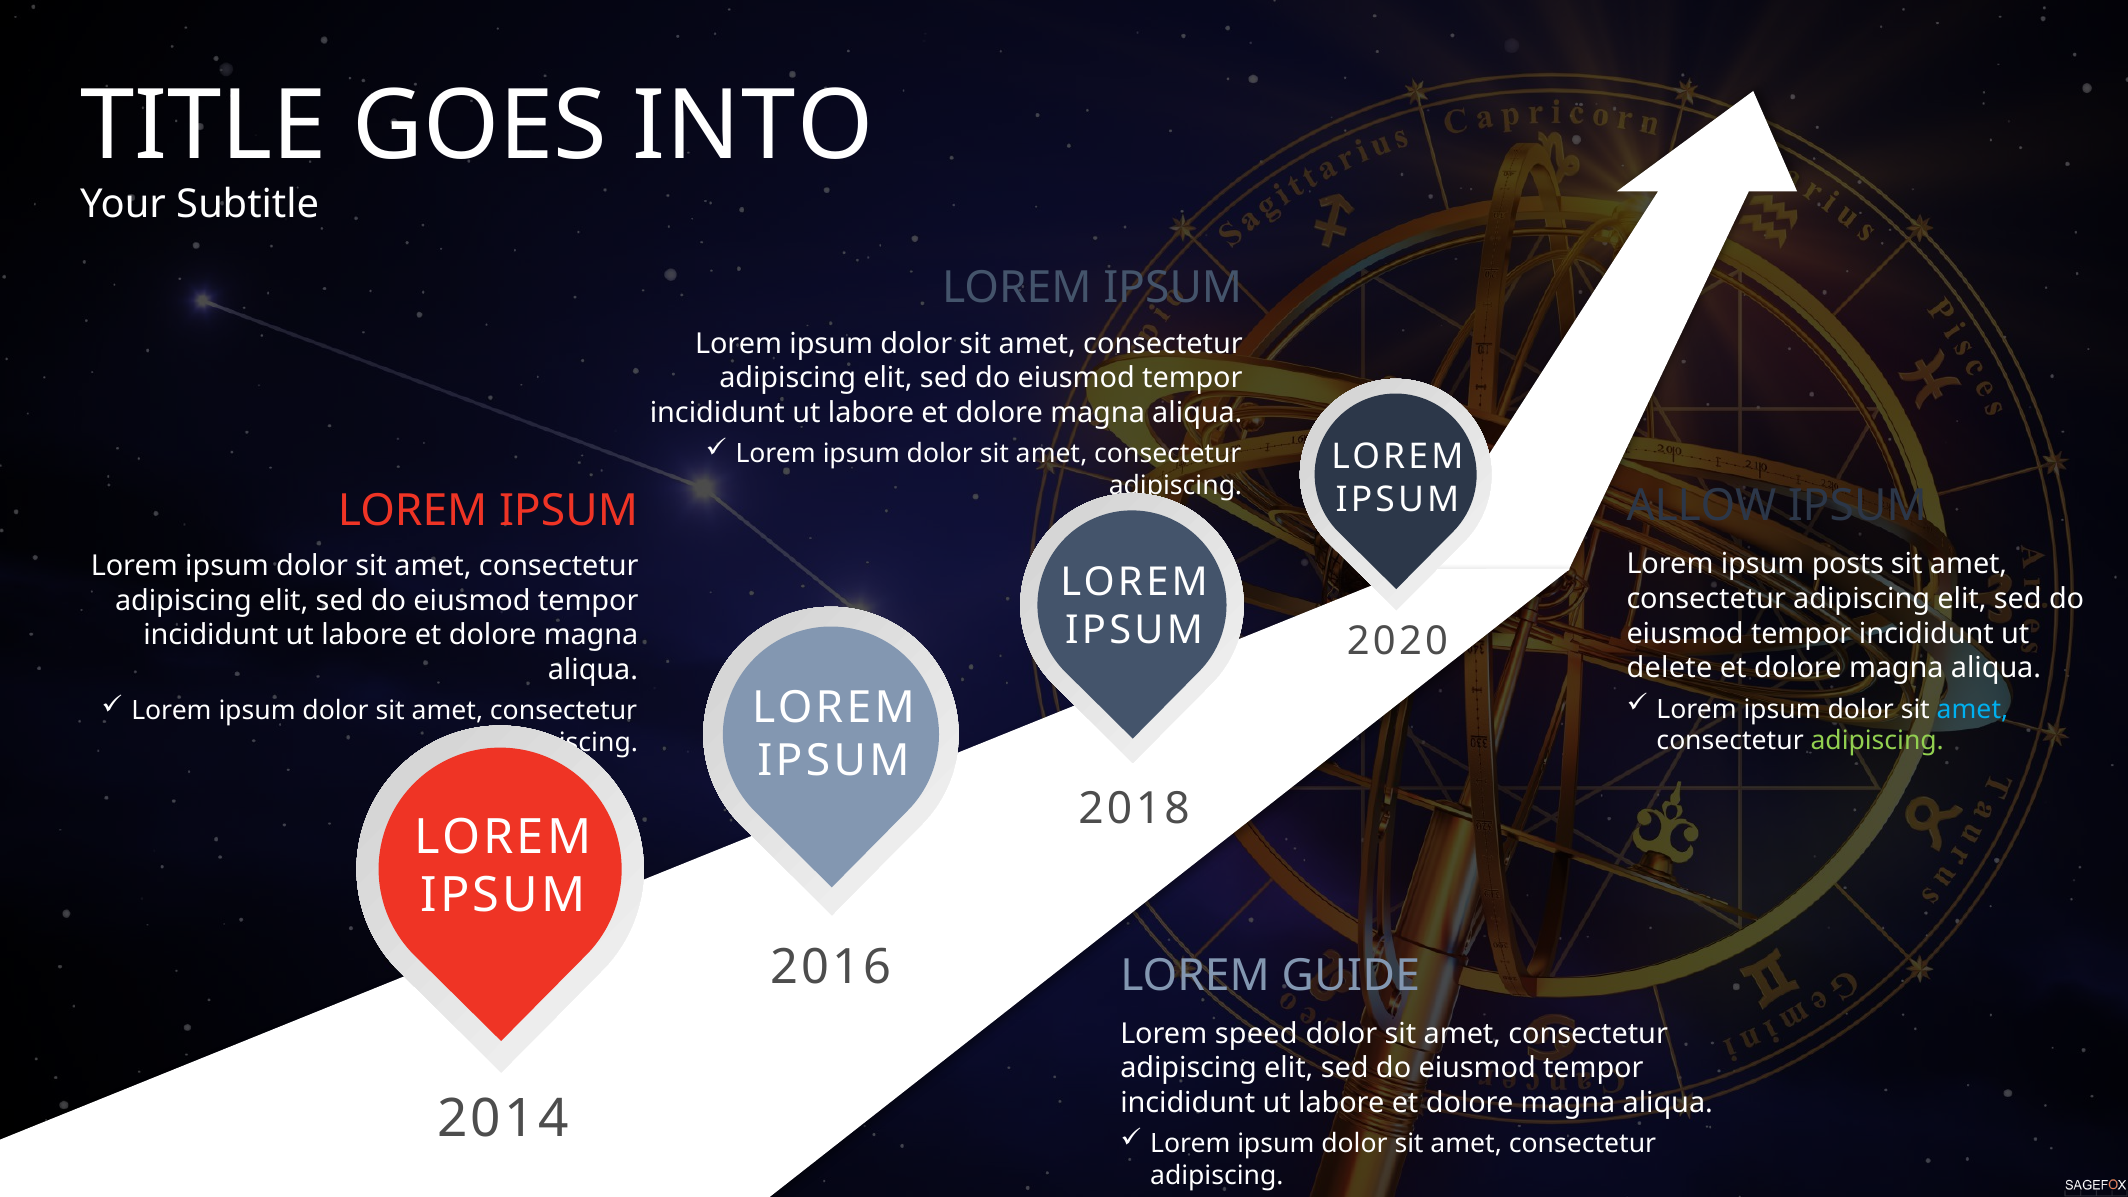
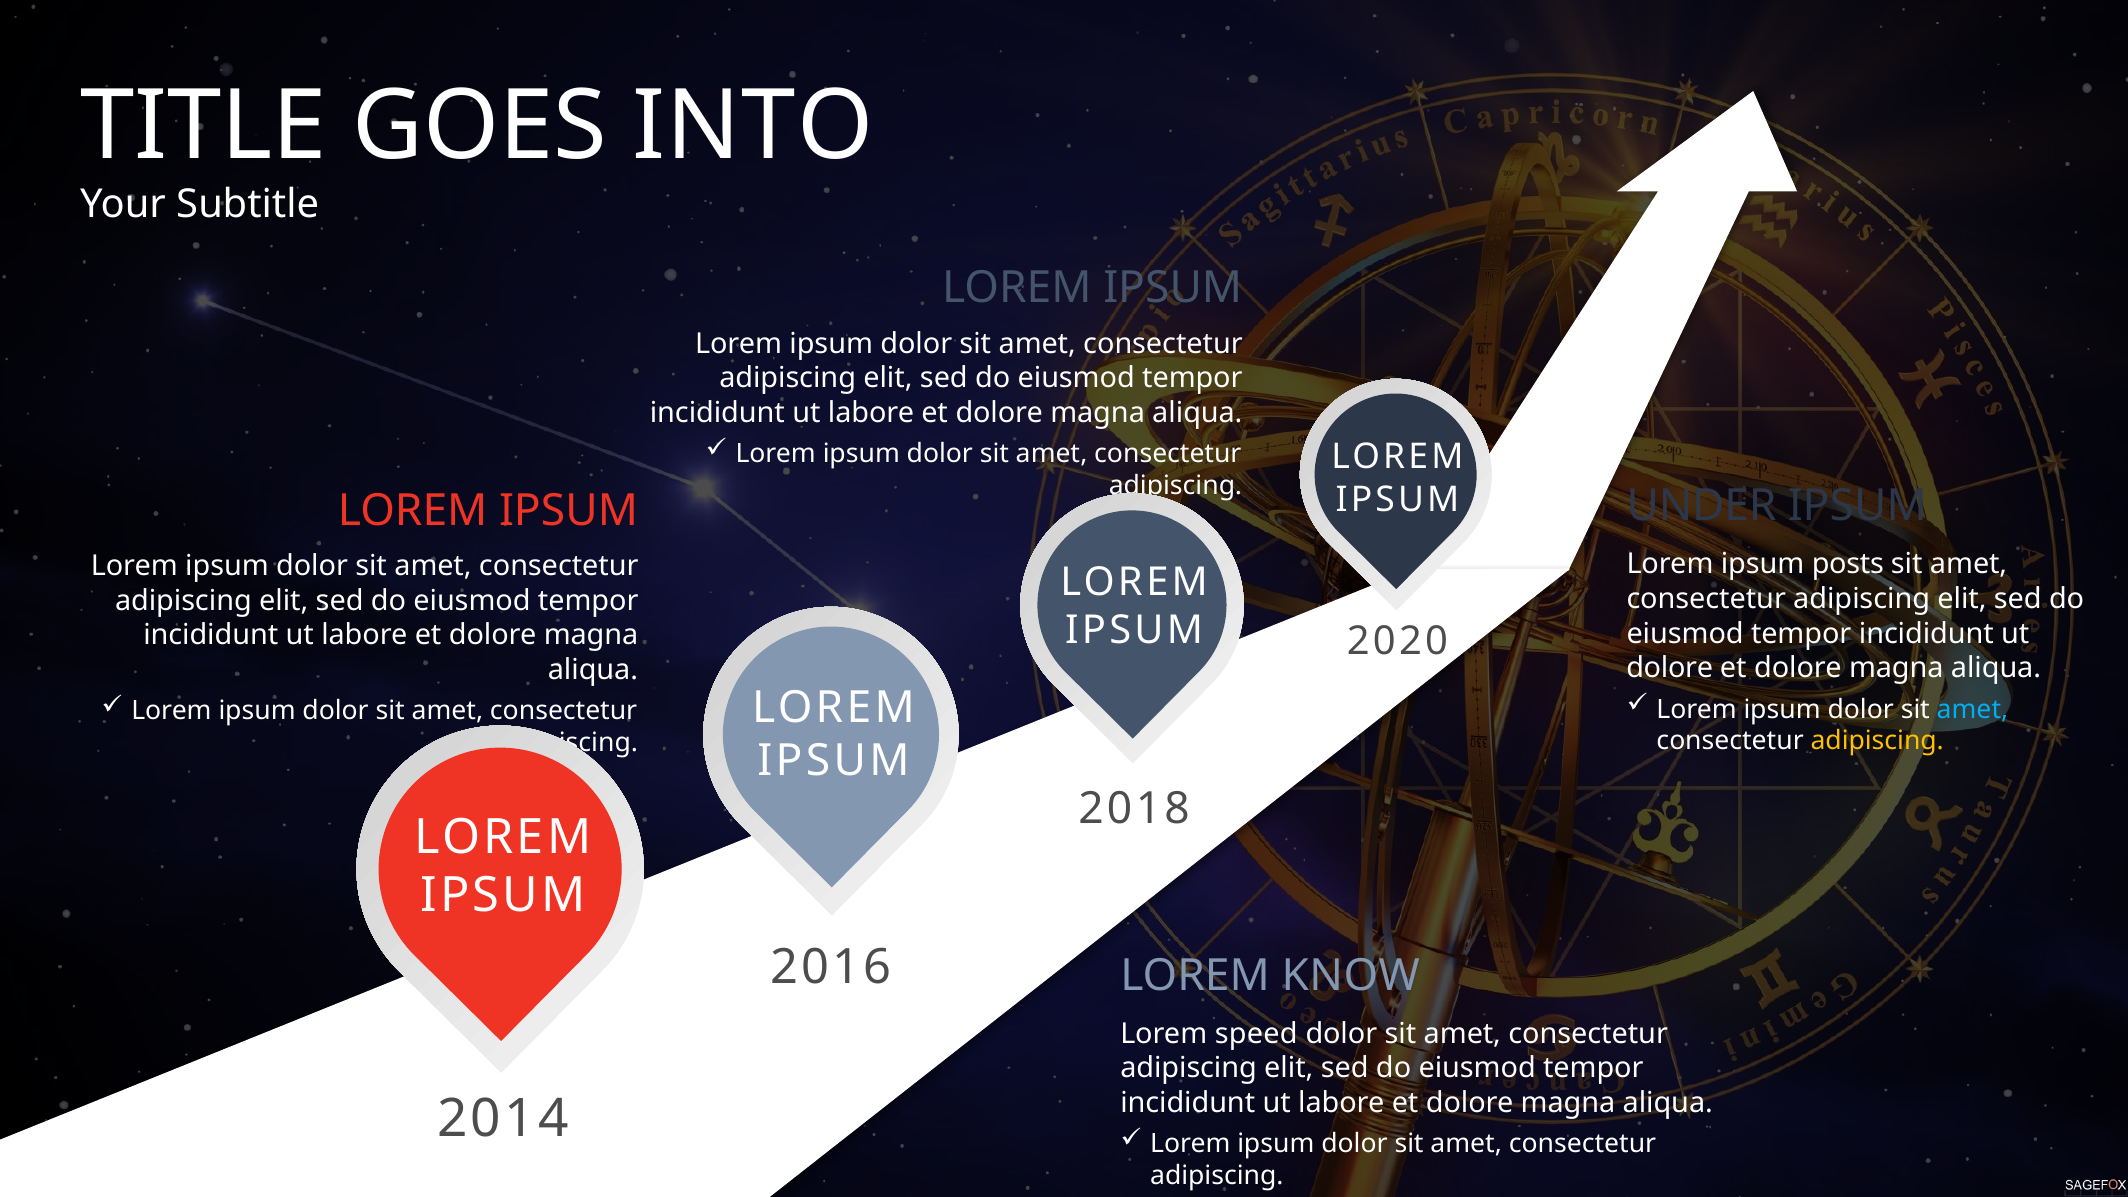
ALLOW: ALLOW -> UNDER
delete at (1669, 668): delete -> dolore
adipiscing at (1877, 741) colour: light green -> yellow
GUIDE: GUIDE -> KNOW
